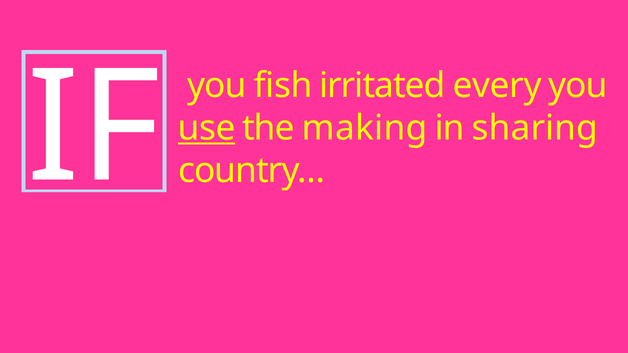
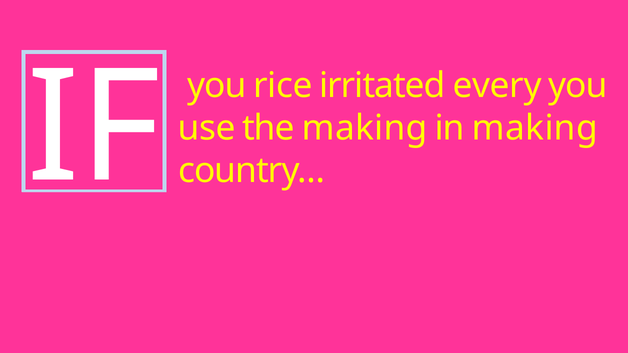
fish: fish -> rice
use underline: present -> none
in sharing: sharing -> making
